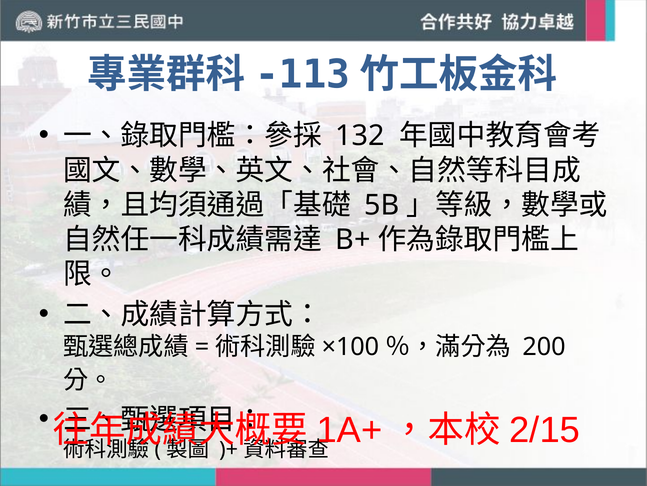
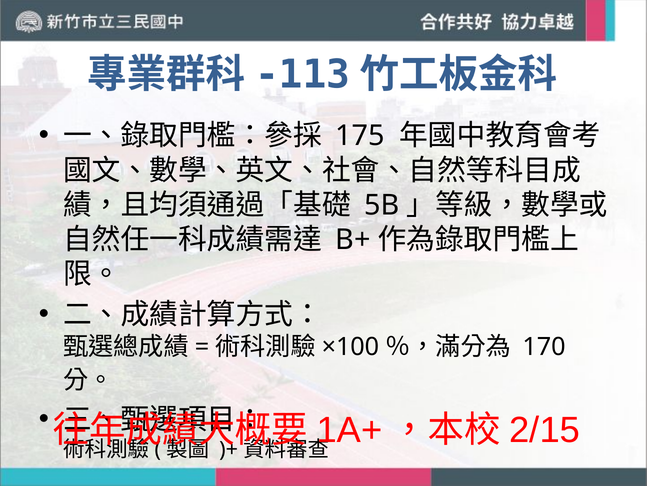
132: 132 -> 175
200: 200 -> 170
